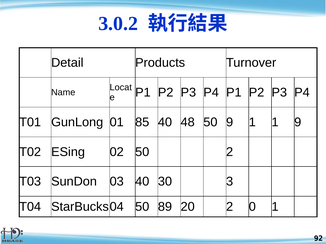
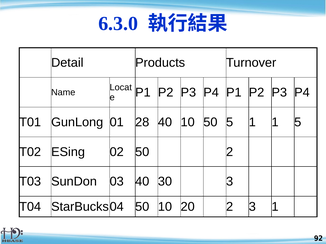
3.0.2: 3.0.2 -> 6.3.0
85: 85 -> 28
40 48: 48 -> 10
50 9: 9 -> 5
1 9: 9 -> 5
50 89: 89 -> 10
2 0: 0 -> 3
